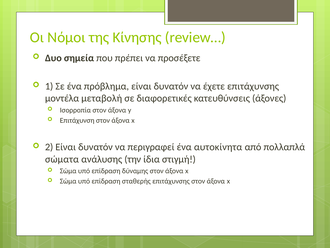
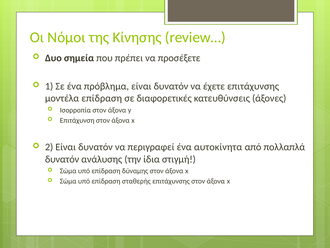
μοντέλα μεταβολή: μεταβολή -> επίδραση
σώματα at (62, 159): σώματα -> δυνατόν
